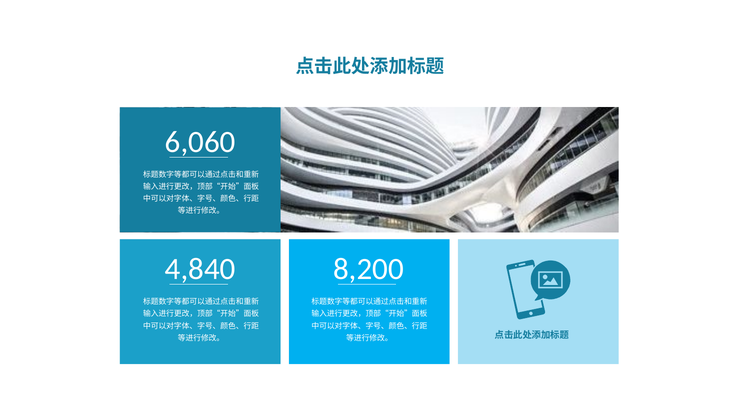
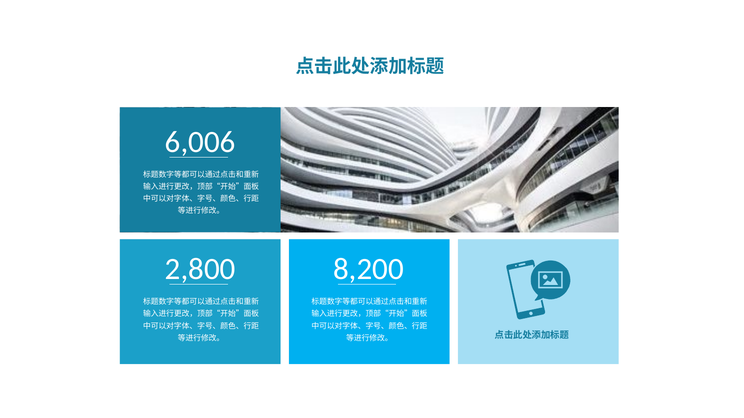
6,060: 6,060 -> 6,006
4,840: 4,840 -> 2,800
